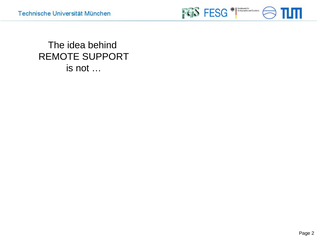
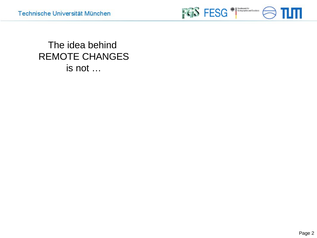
SUPPORT: SUPPORT -> CHANGES
